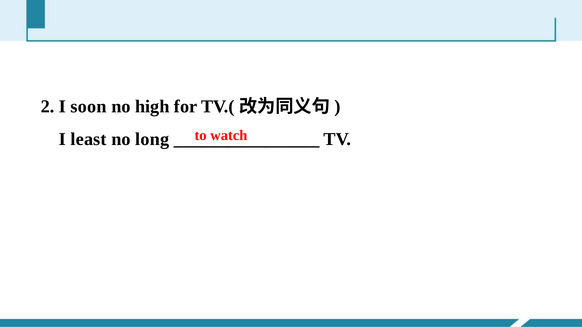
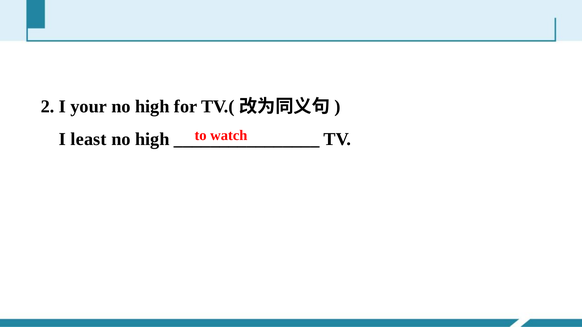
soon: soon -> your
long at (152, 139): long -> high
